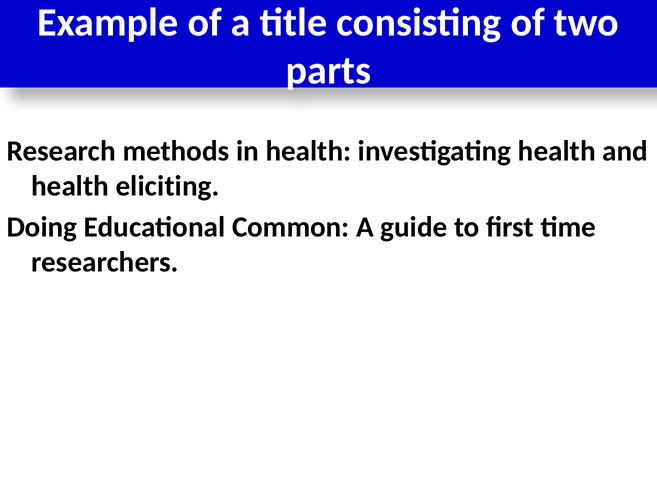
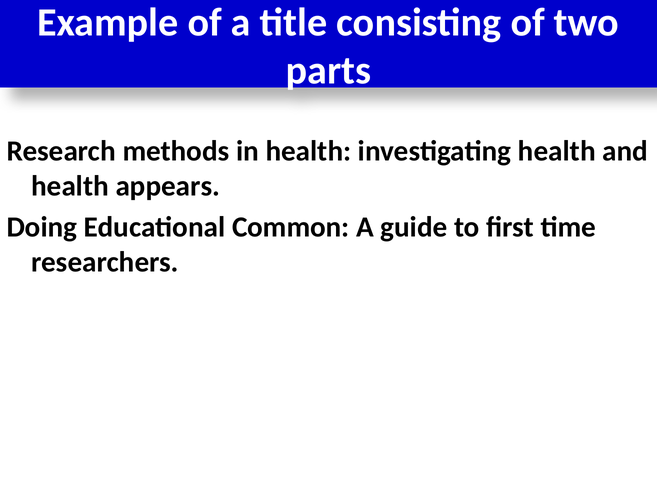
eliciting: eliciting -> appears
